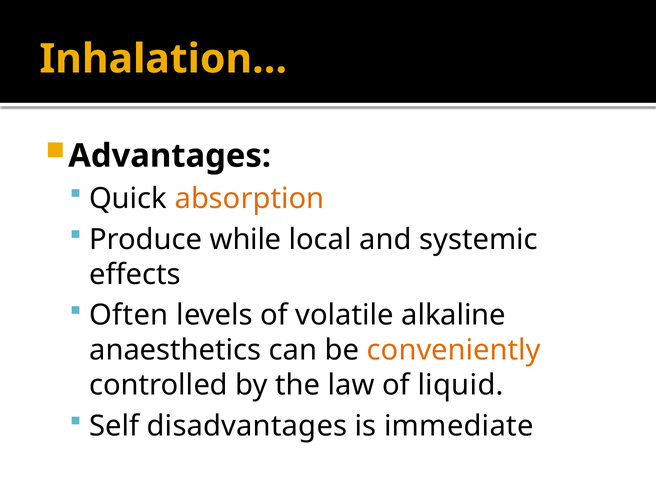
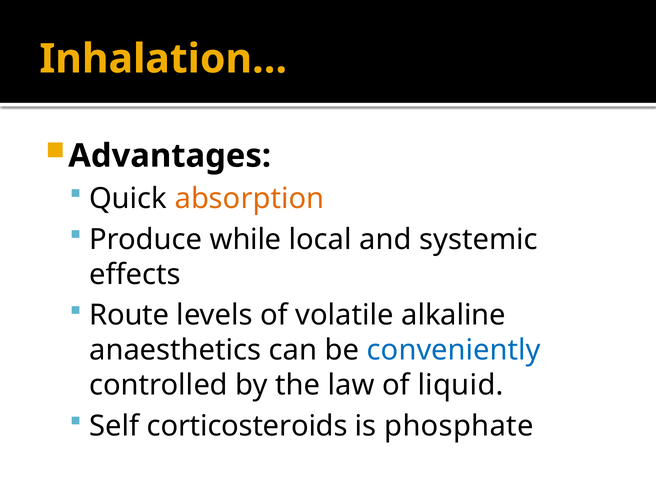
Often: Often -> Route
conveniently colour: orange -> blue
disadvantages: disadvantages -> corticosteroids
immediate: immediate -> phosphate
